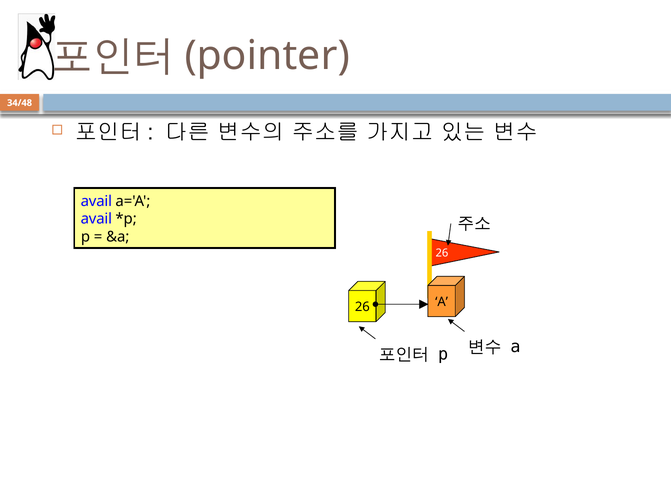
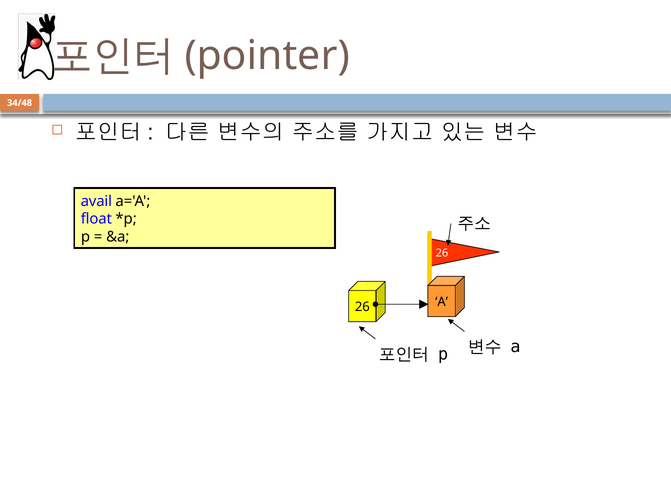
avail at (96, 219): avail -> float
